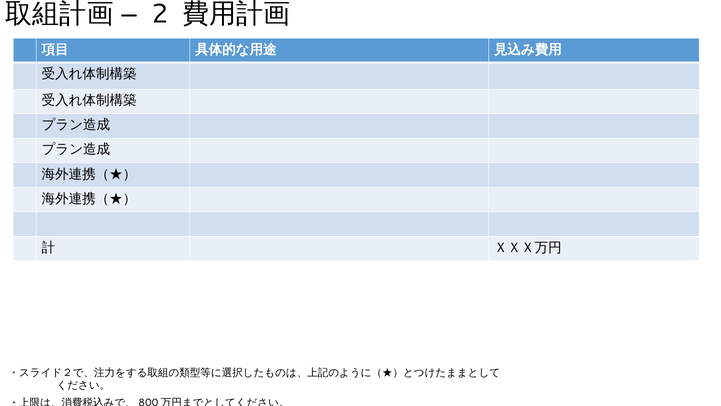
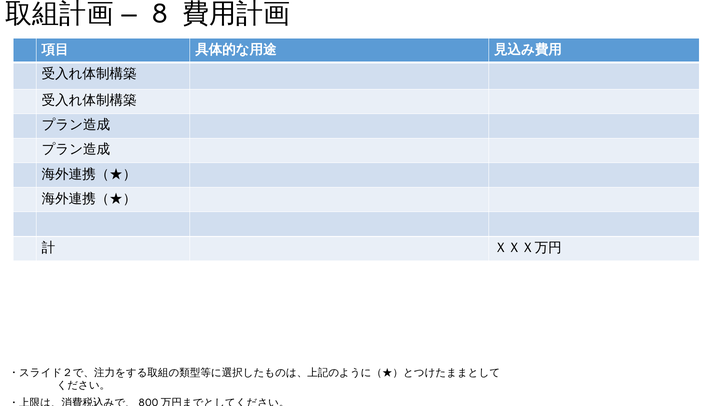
2: 2 -> 8
